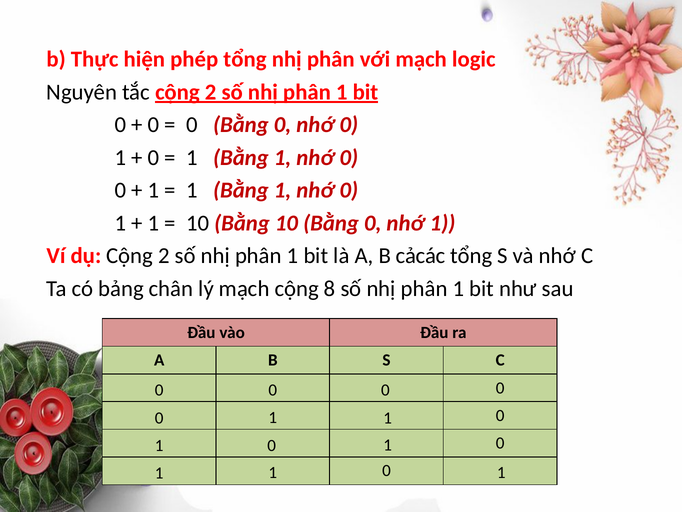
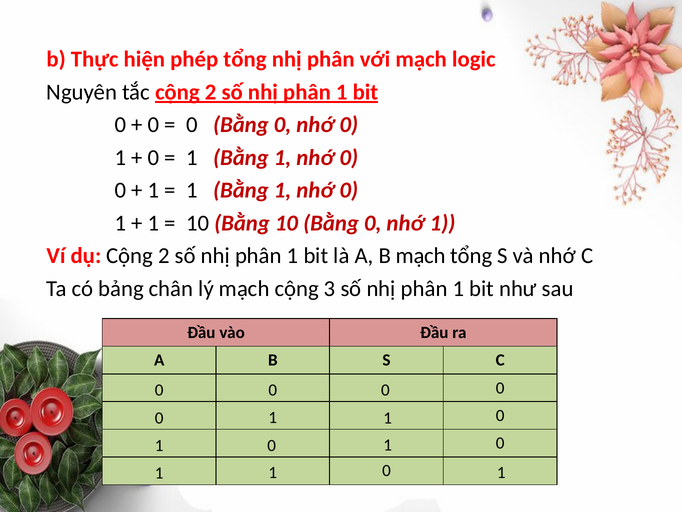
B cảcác: cảcác -> mạch
8: 8 -> 3
